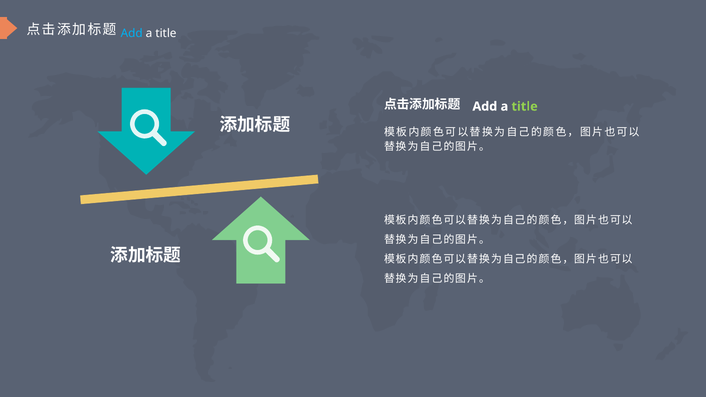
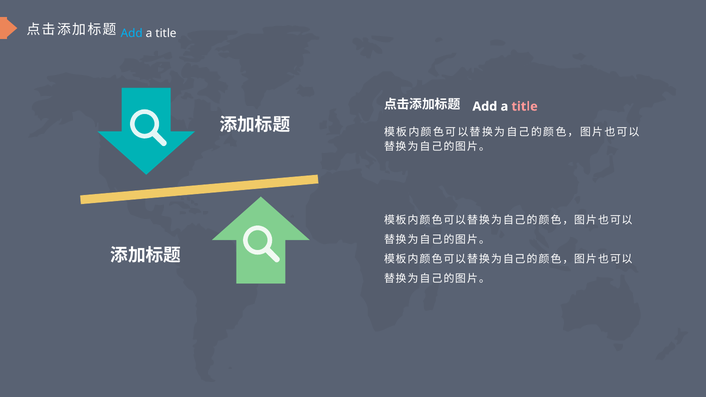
title at (525, 106) colour: light green -> pink
